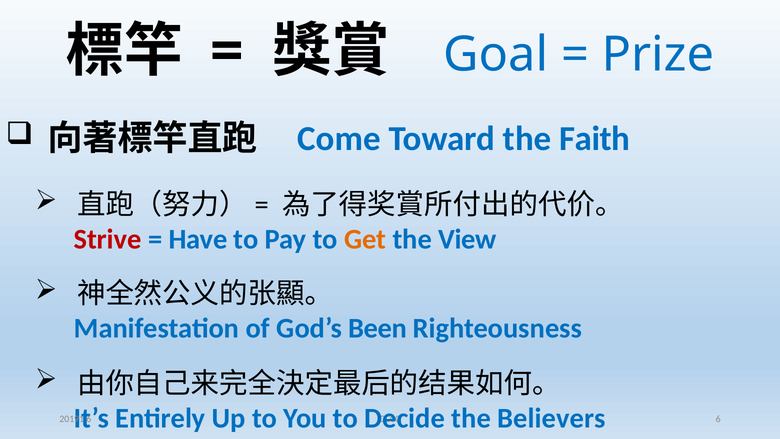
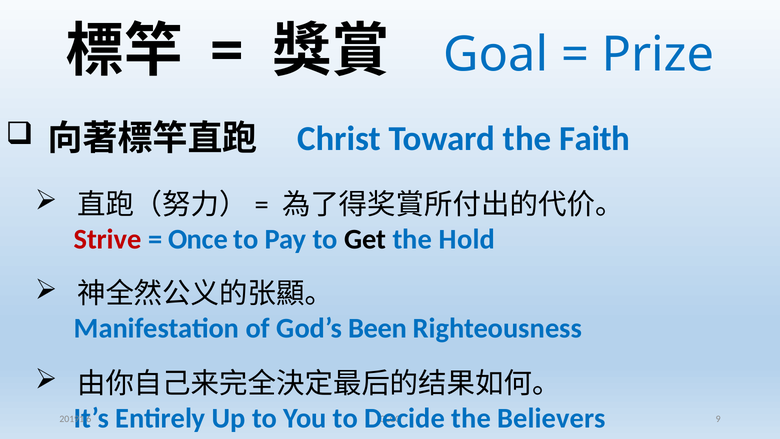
Come: Come -> Christ
Have: Have -> Once
Get colour: orange -> black
View: View -> Hold
6 at (718, 419): 6 -> 9
